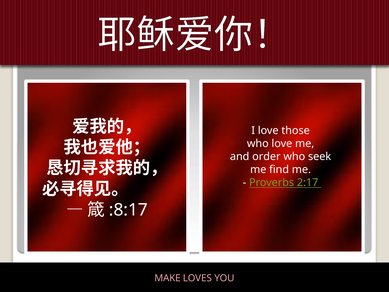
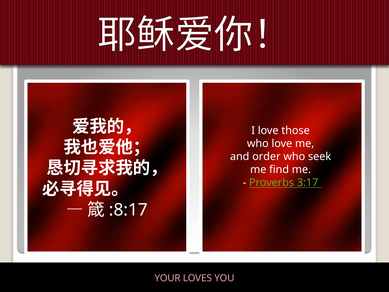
2:17: 2:17 -> 3:17
MAKE: MAKE -> YOUR
